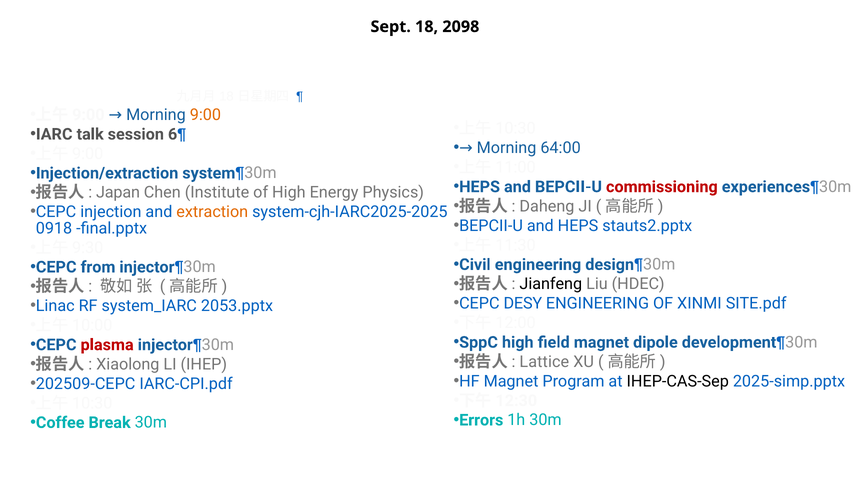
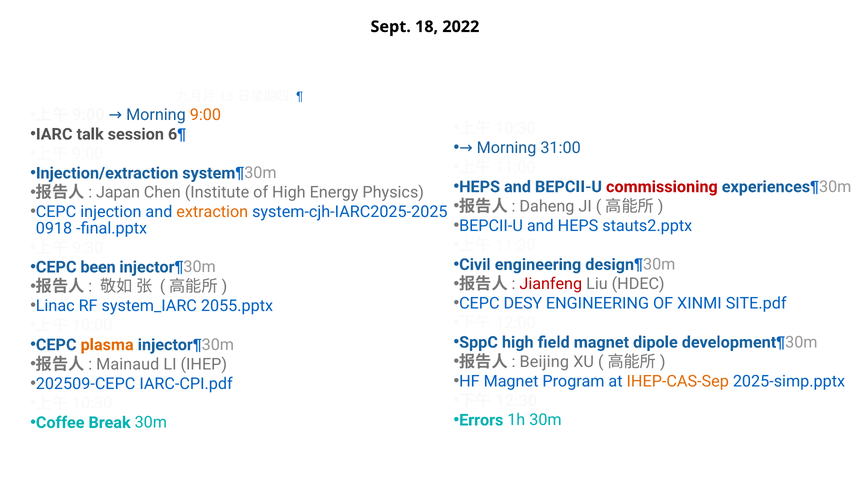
2098: 2098 -> 2022
64:00: 64:00 -> 31:00
from: from -> been
Jianfeng colour: black -> red
2053.pptx: 2053.pptx -> 2055.pptx
plasma colour: red -> orange
Lattice: Lattice -> Beijing
Xiaolong: Xiaolong -> Mainaud
IHEP-CAS-Sep colour: black -> orange
